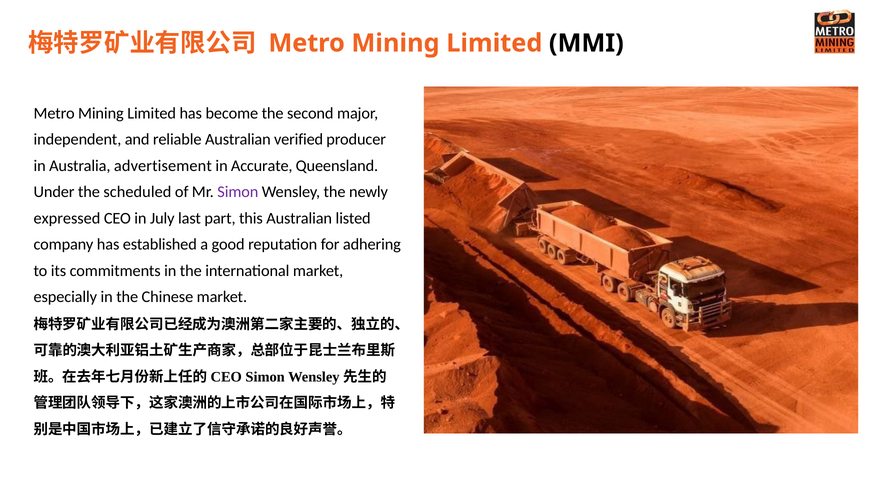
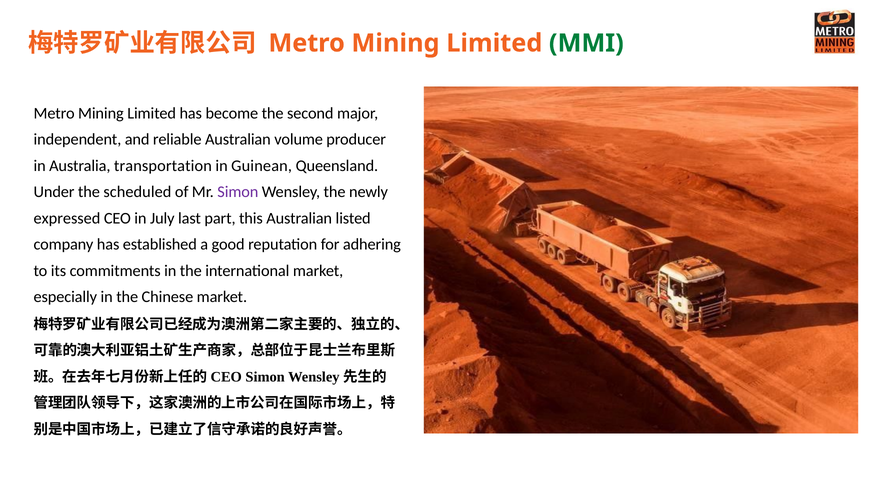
MMI colour: black -> green
verified: verified -> volume
advertisement: advertisement -> transportation
Accurate: Accurate -> Guinean
